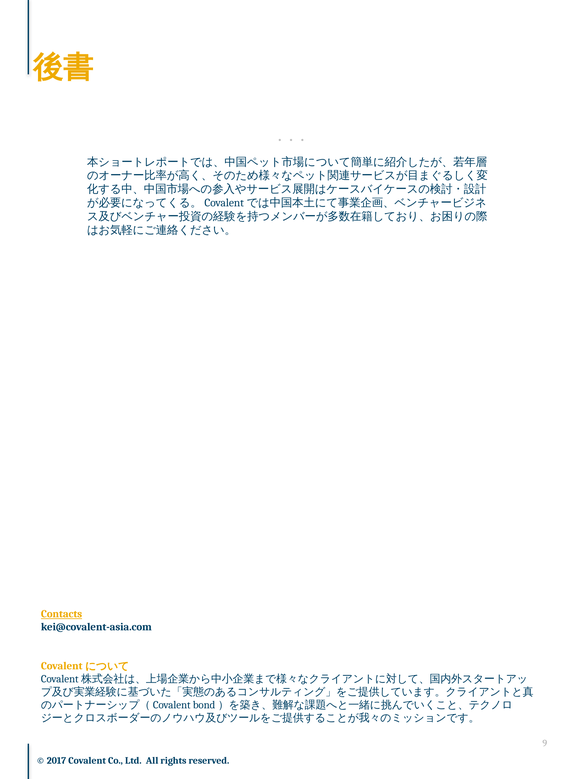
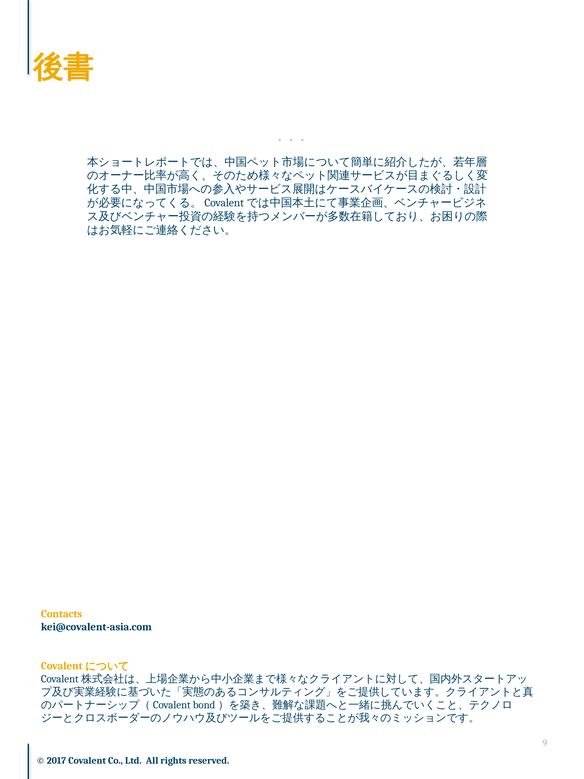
Contacts underline: present -> none
